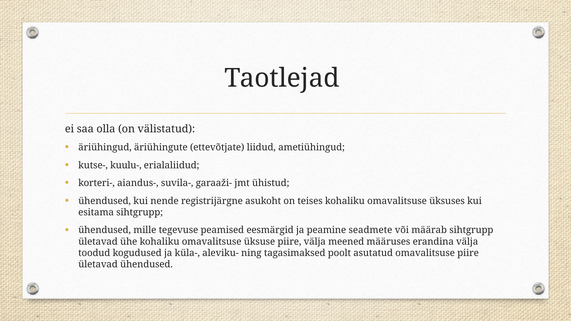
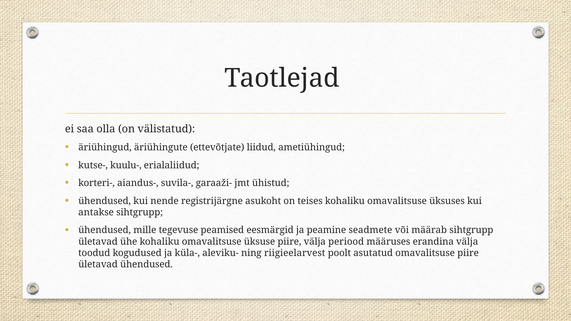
esitama: esitama -> antakse
meened: meened -> periood
tagasimaksed: tagasimaksed -> riigieelarvest
